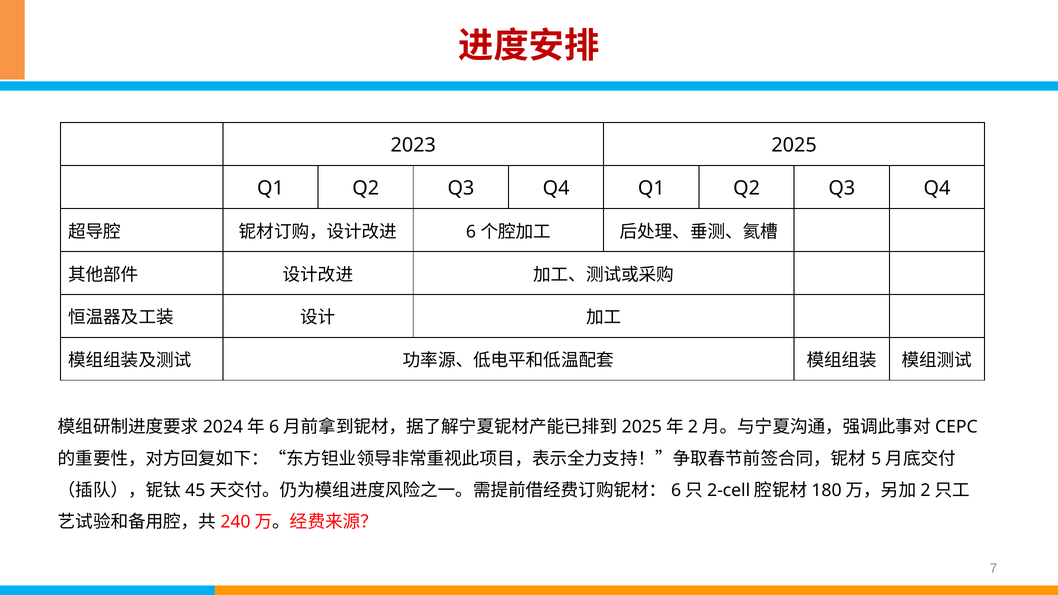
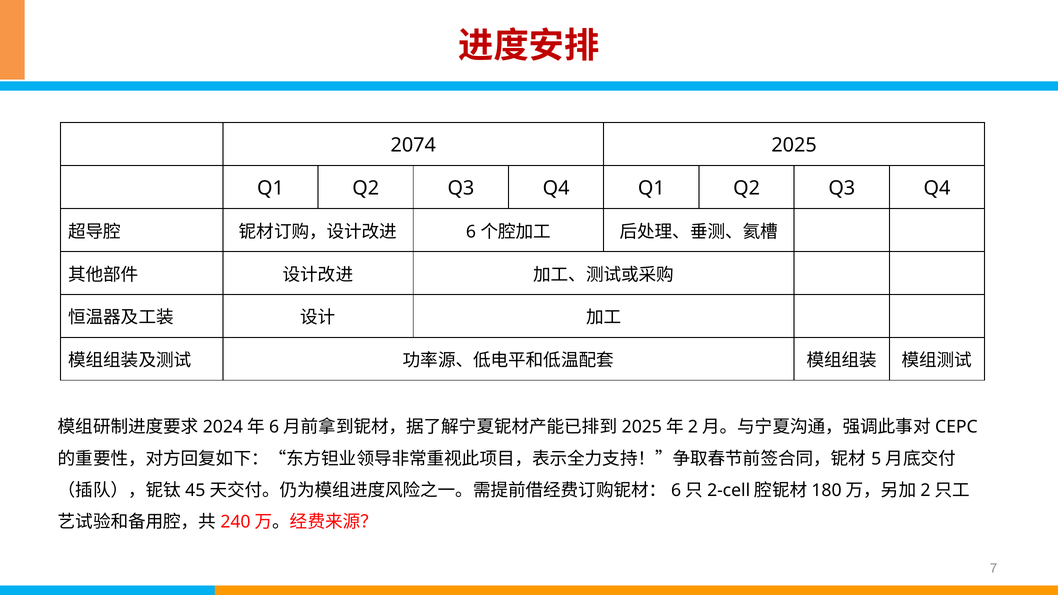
2023: 2023 -> 2074
